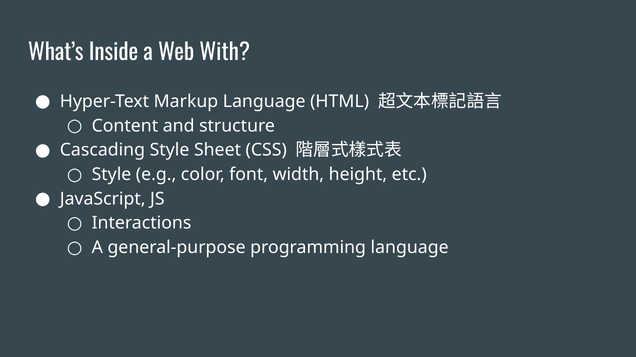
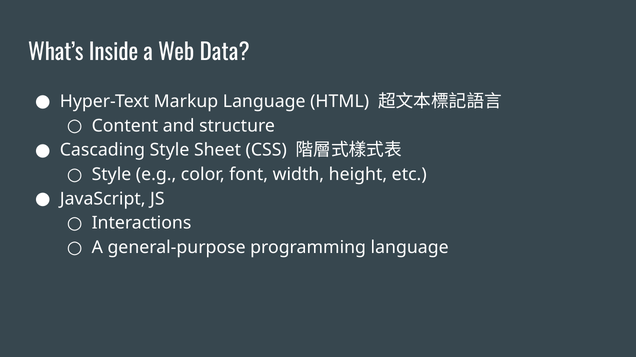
With: With -> Data
